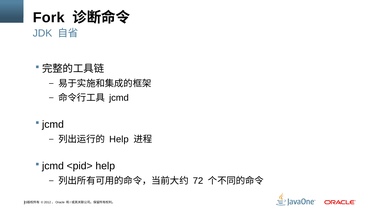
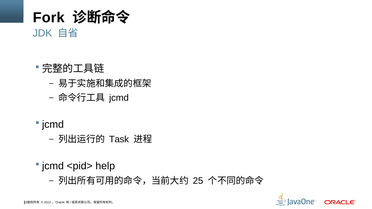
Help at (119, 139): Help -> Task
72: 72 -> 25
